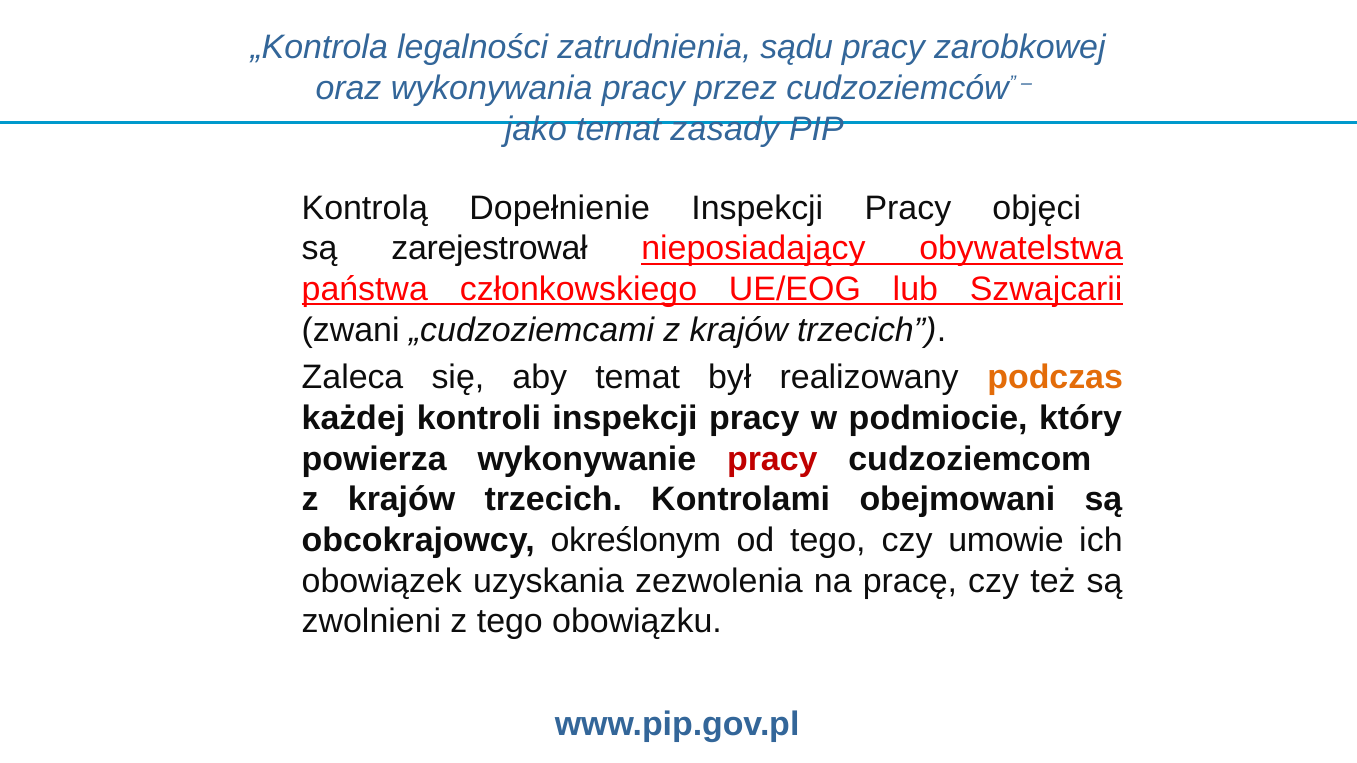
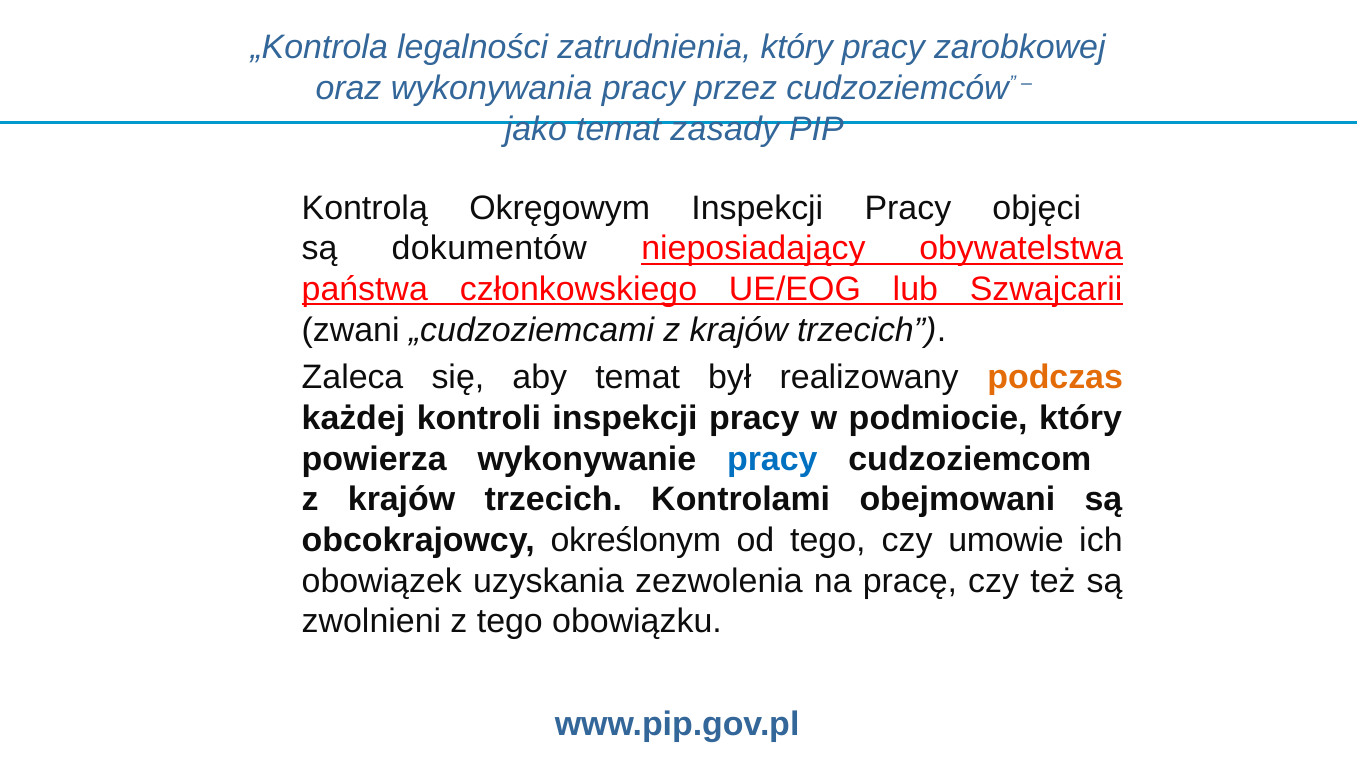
zatrudnienia sądu: sądu -> który
Dopełnienie: Dopełnienie -> Okręgowym
zarejestrował: zarejestrował -> dokumentów
pracy at (772, 459) colour: red -> blue
